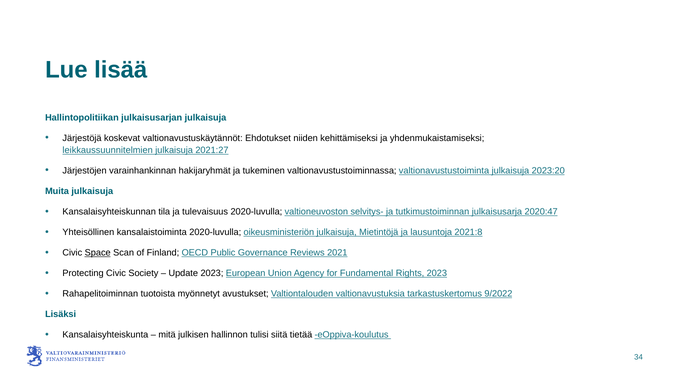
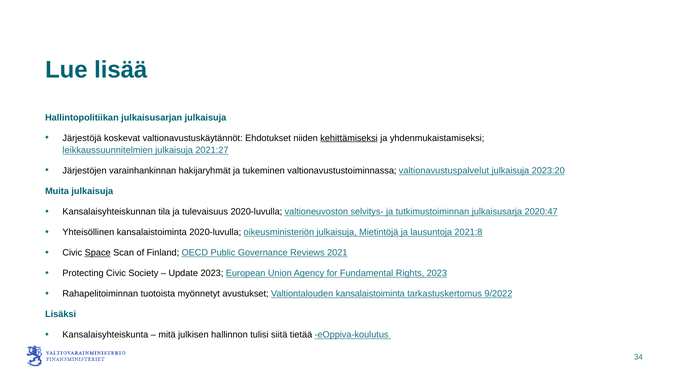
kehittämiseksi underline: none -> present
valtionavustustoiminta: valtionavustustoiminta -> valtionavustuspalvelut
Valtiontalouden valtionavustuksia: valtionavustuksia -> kansalaistoiminta
